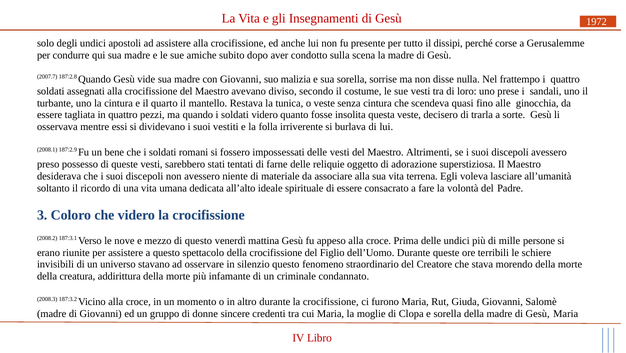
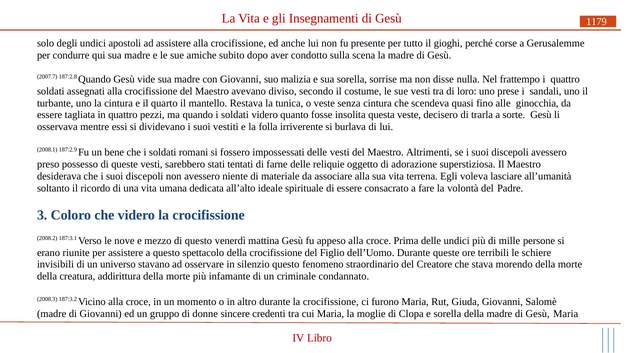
1972: 1972 -> 1179
dissipi: dissipi -> gioghi
